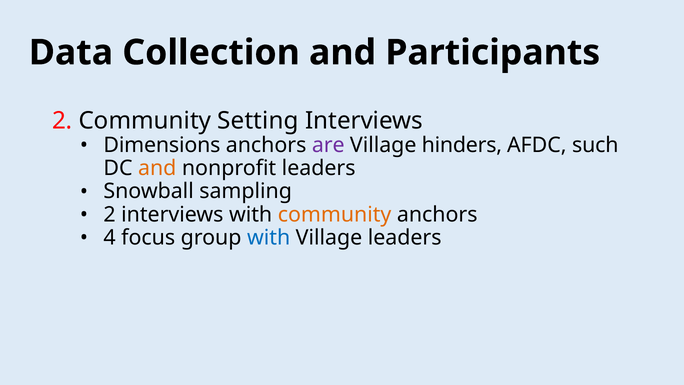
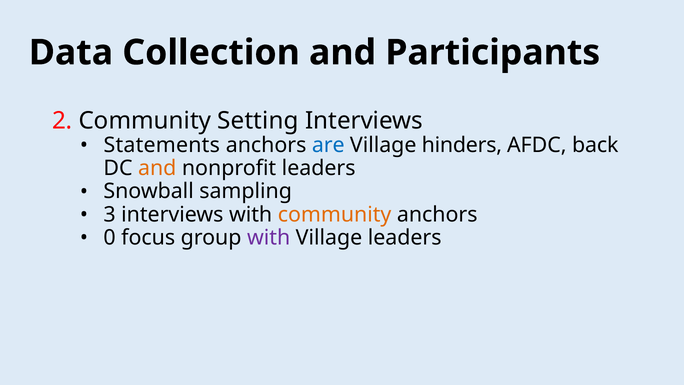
Dimensions: Dimensions -> Statements
are colour: purple -> blue
such: such -> back
2 at (110, 214): 2 -> 3
4: 4 -> 0
with at (269, 237) colour: blue -> purple
